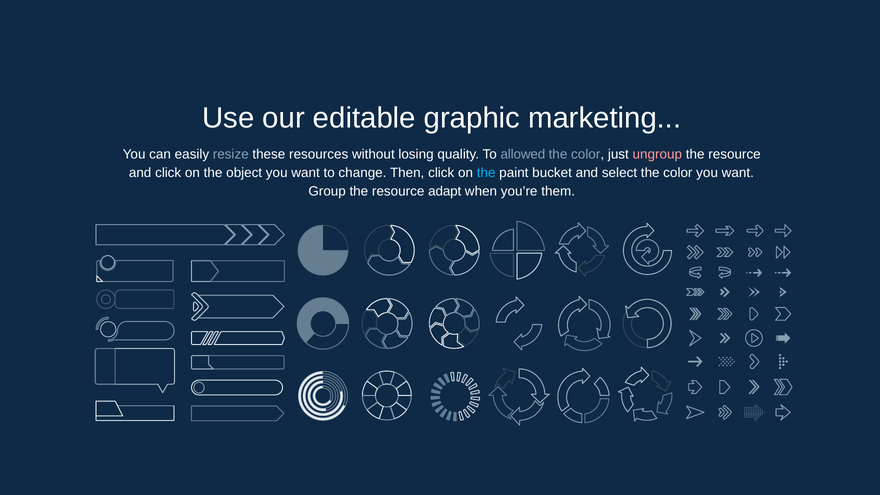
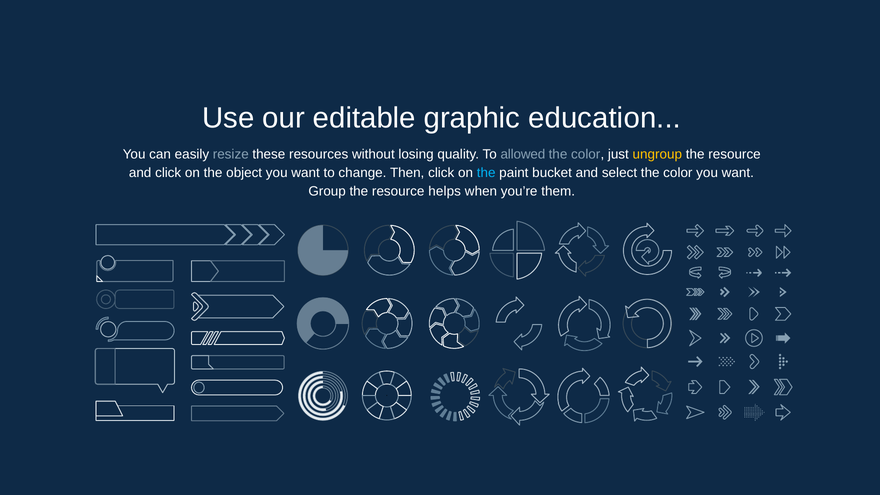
marketing: marketing -> education
ungroup colour: pink -> yellow
adapt: adapt -> helps
